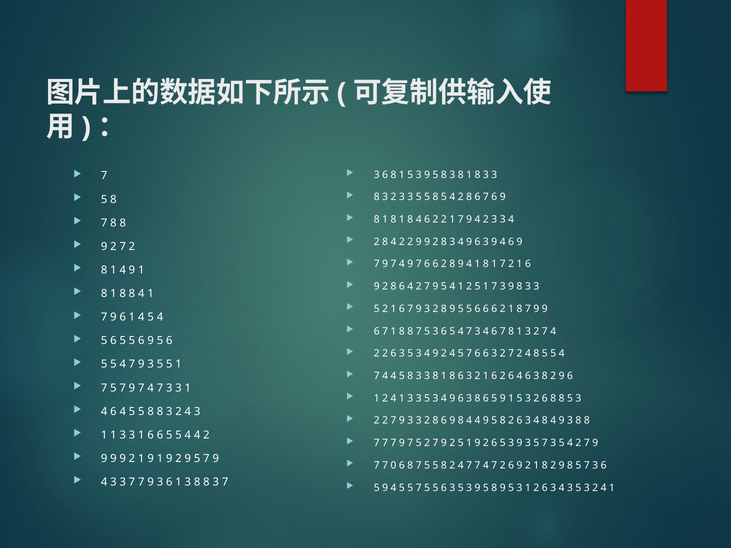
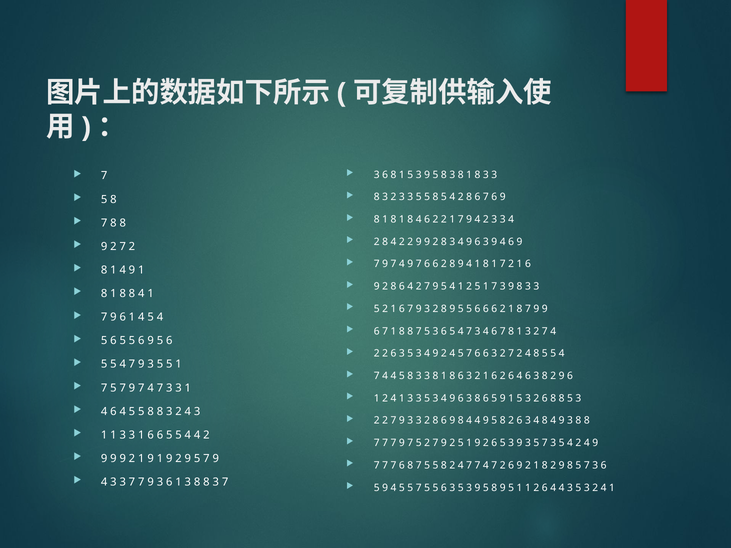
5 4 2 7: 7 -> 4
0 at (393, 466): 0 -> 7
9 5 3: 3 -> 1
1 2 6 3: 3 -> 4
